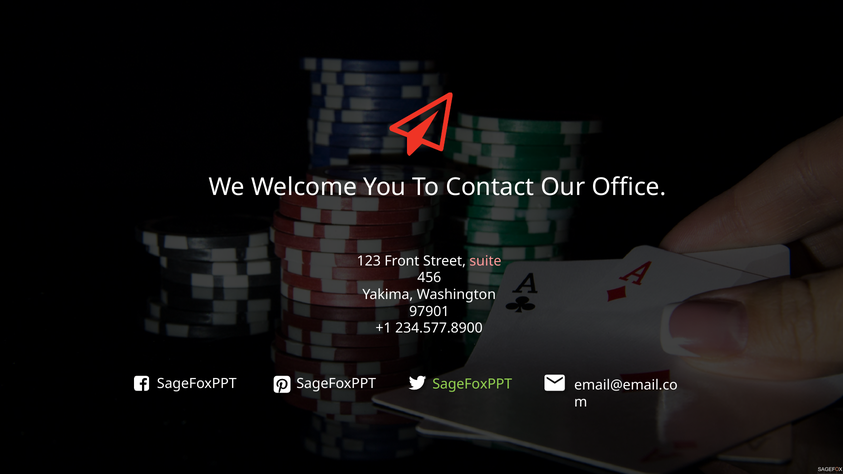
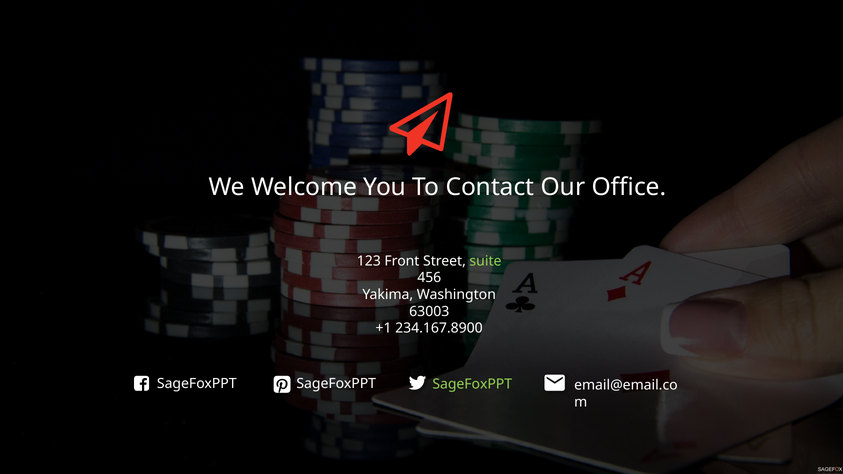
suite colour: pink -> light green
97901: 97901 -> 63003
234.577.8900: 234.577.8900 -> 234.167.8900
